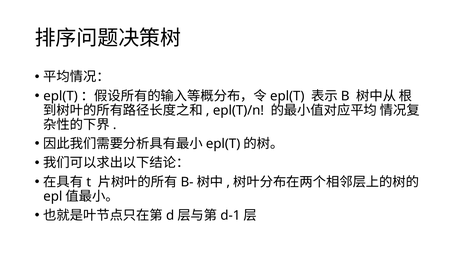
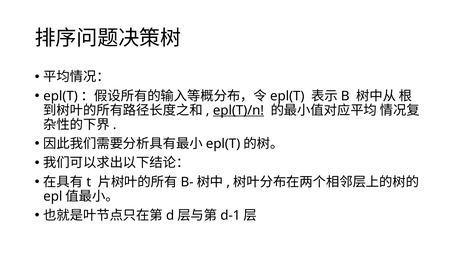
epl(T)/n underline: none -> present
